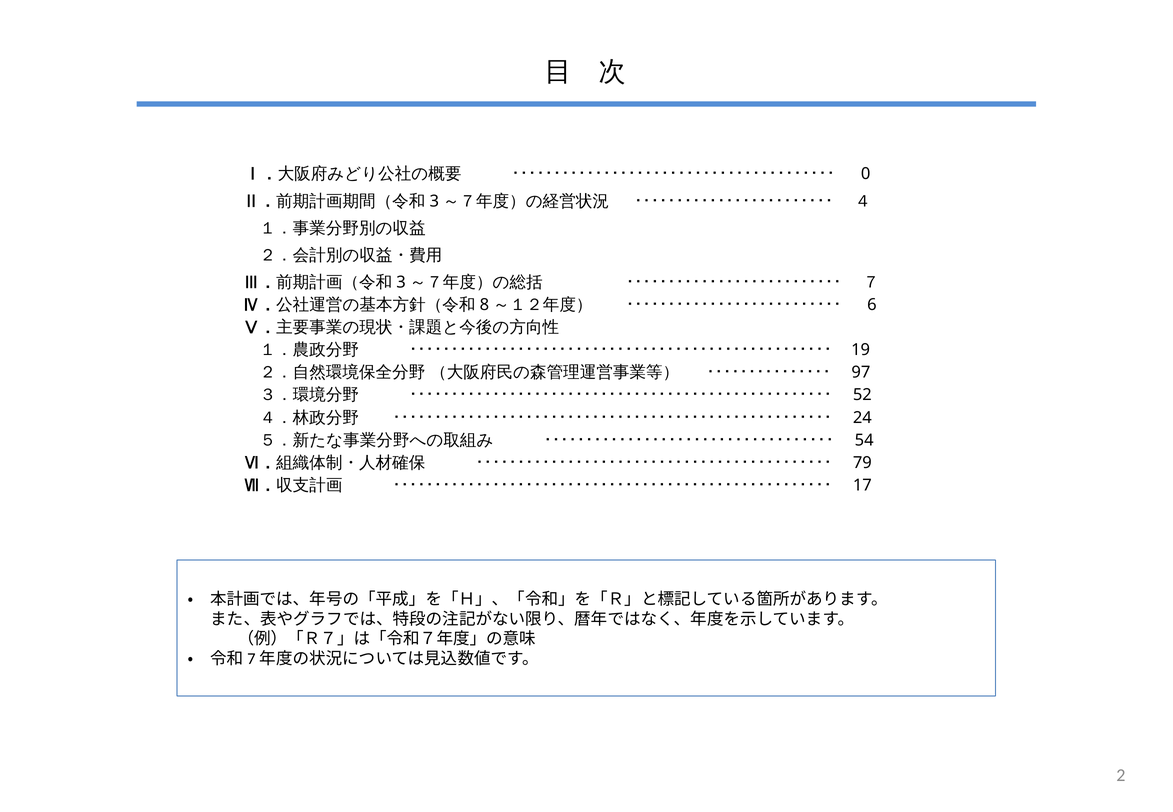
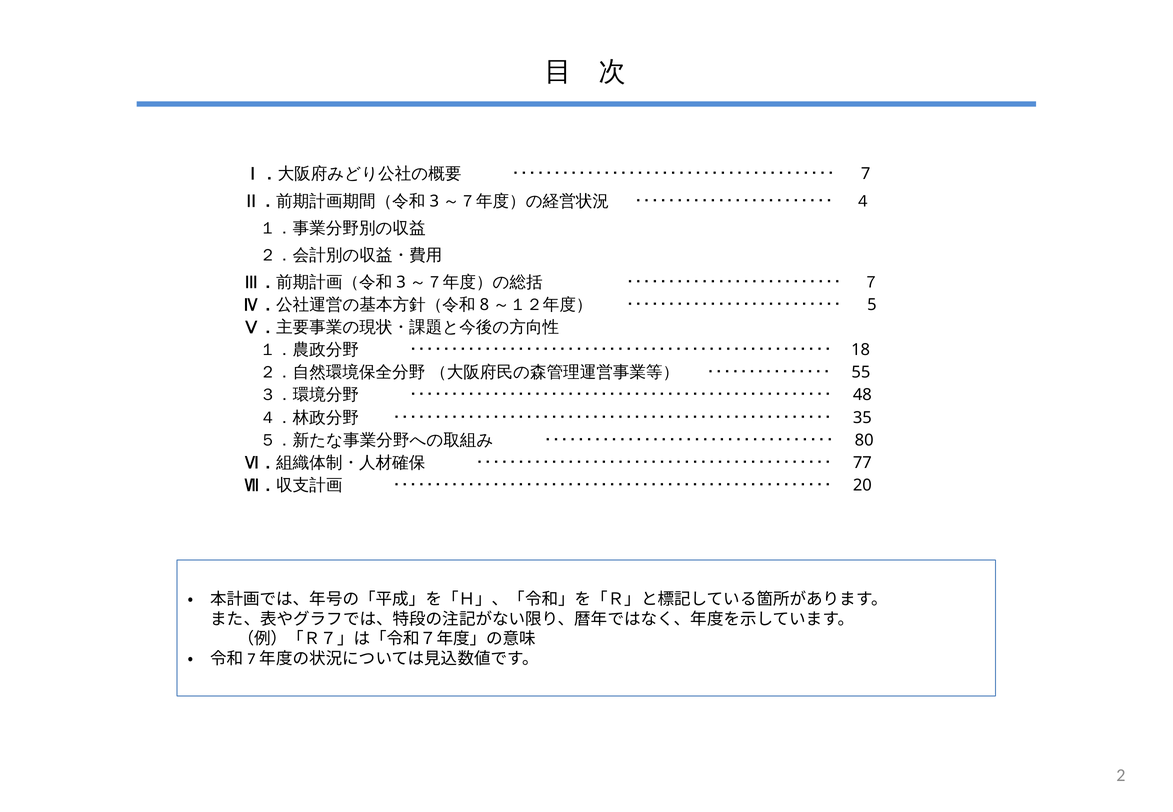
0: 0 -> 7
6: 6 -> 5
19: 19 -> 18
97: 97 -> 55
52: 52 -> 48
24: 24 -> 35
54: 54 -> 80
79: 79 -> 77
17: 17 -> 20
